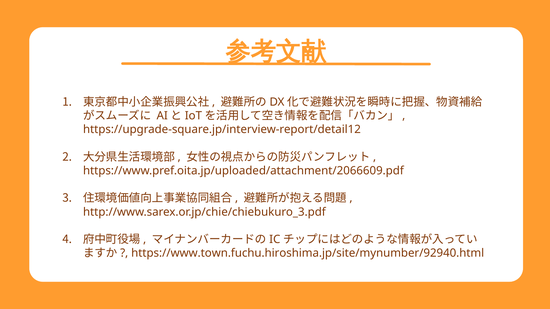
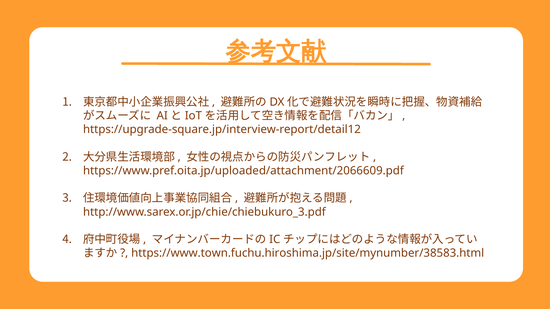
https://www.town.fuchu.hiroshima.jp/site/mynumber/92940.html: https://www.town.fuchu.hiroshima.jp/site/mynumber/92940.html -> https://www.town.fuchu.hiroshima.jp/site/mynumber/38583.html
